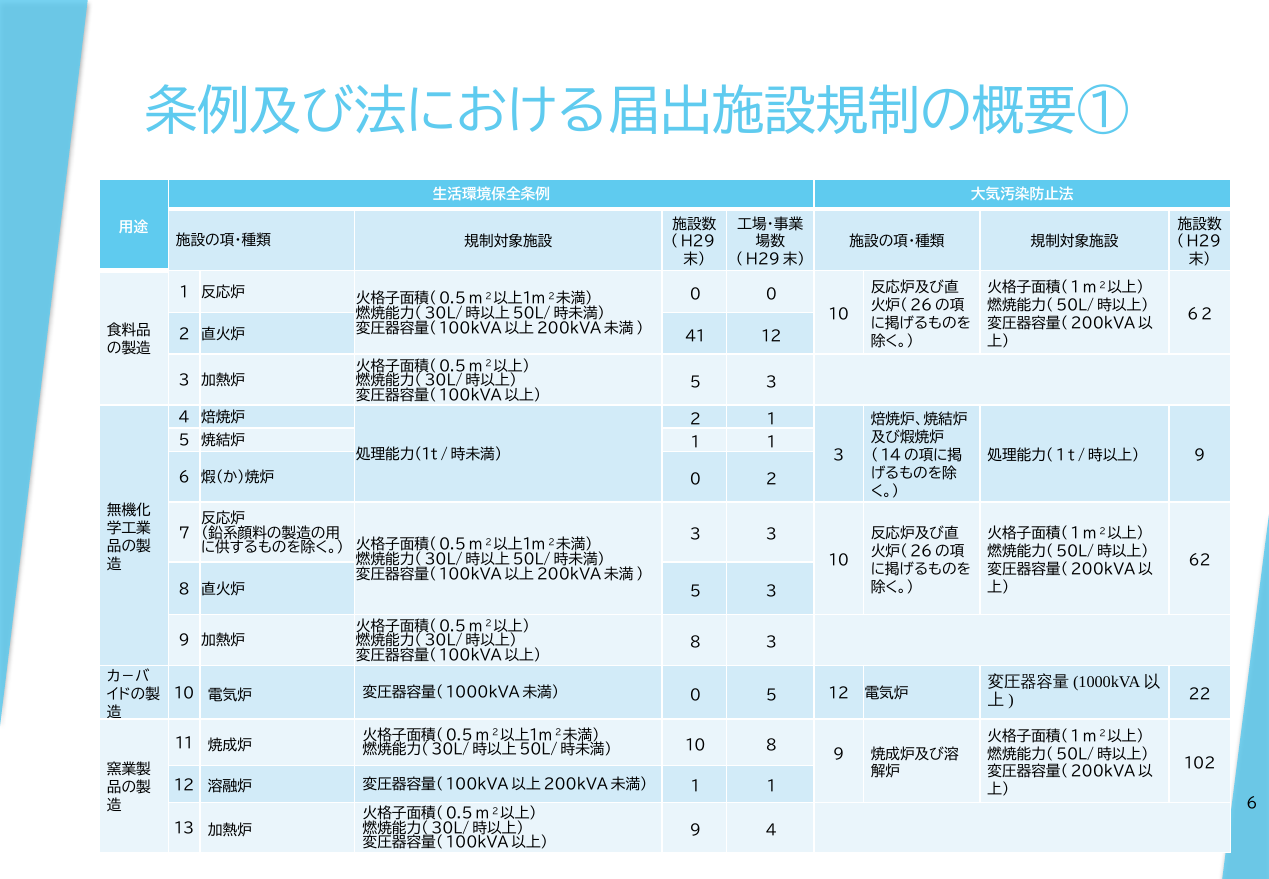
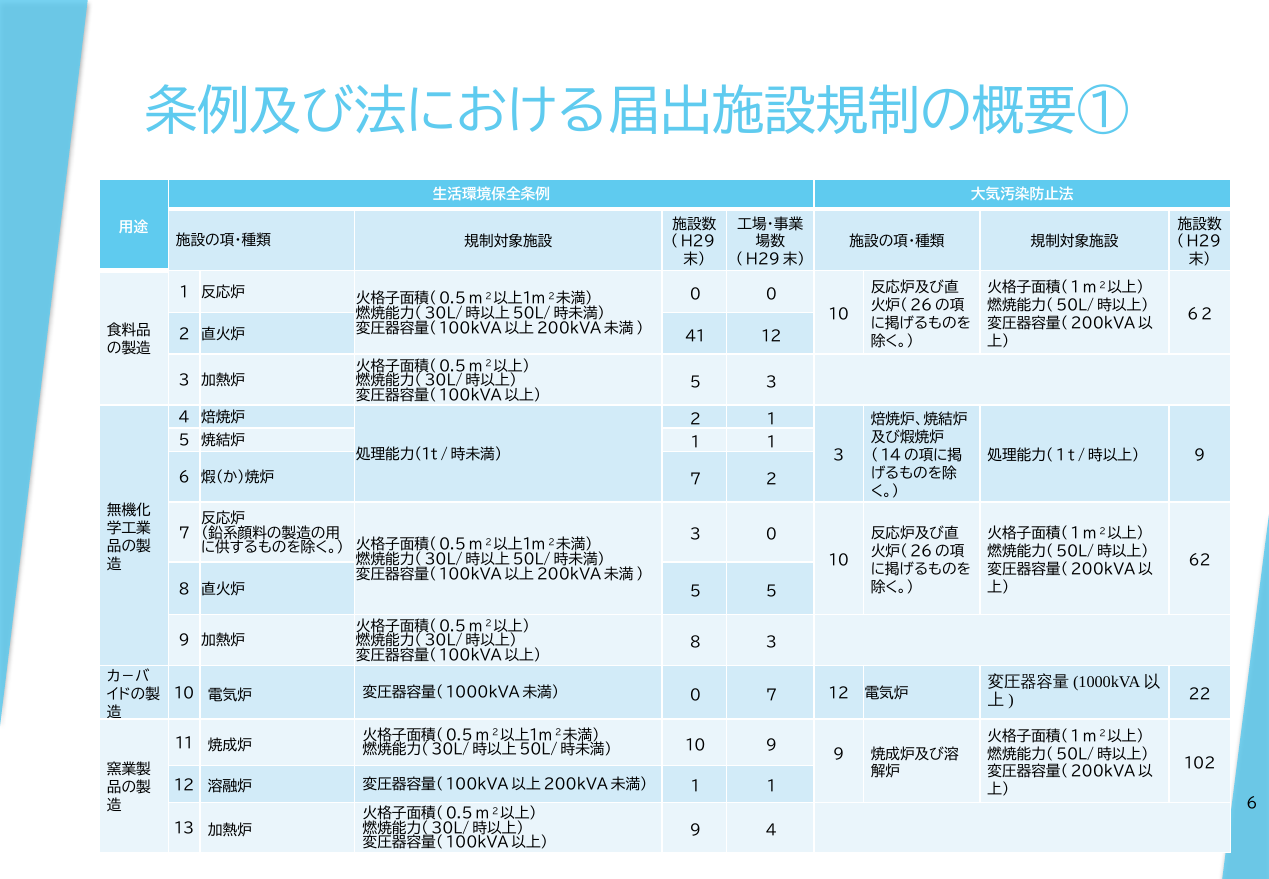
0 at (696, 480): 0 -> 7
3 3: 3 -> 0
3 at (772, 591): 3 -> 5
0 5: 5 -> 7
10 8: 8 -> 9
